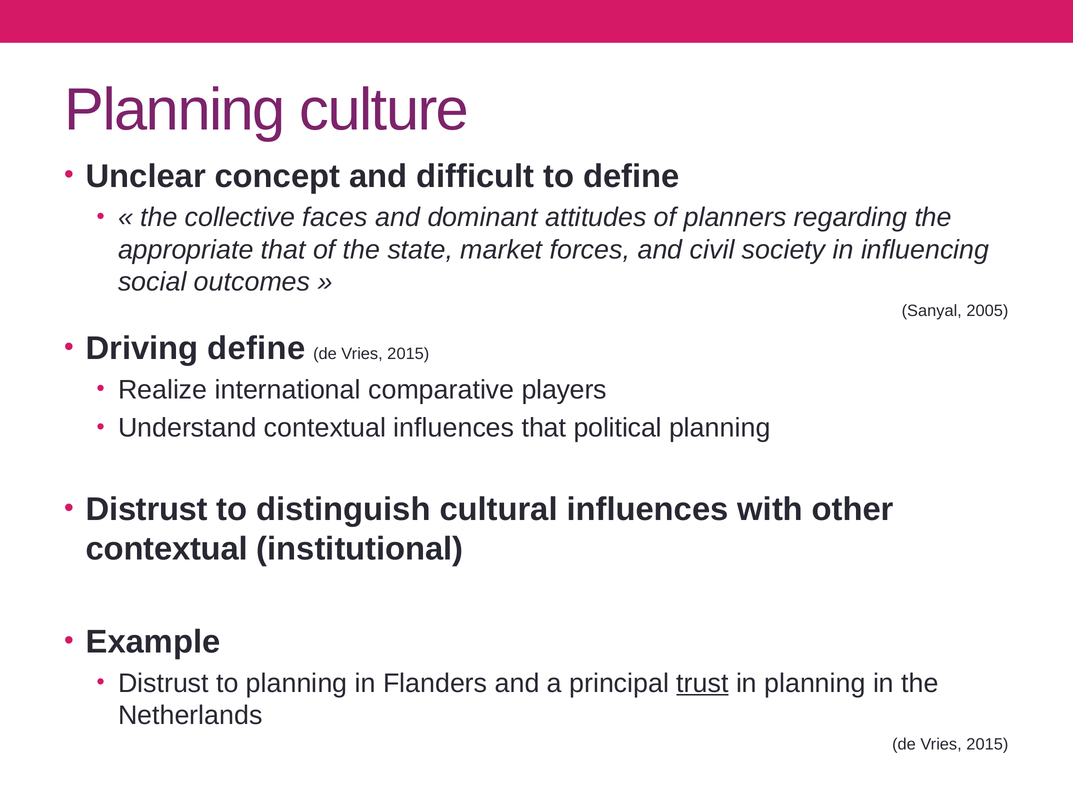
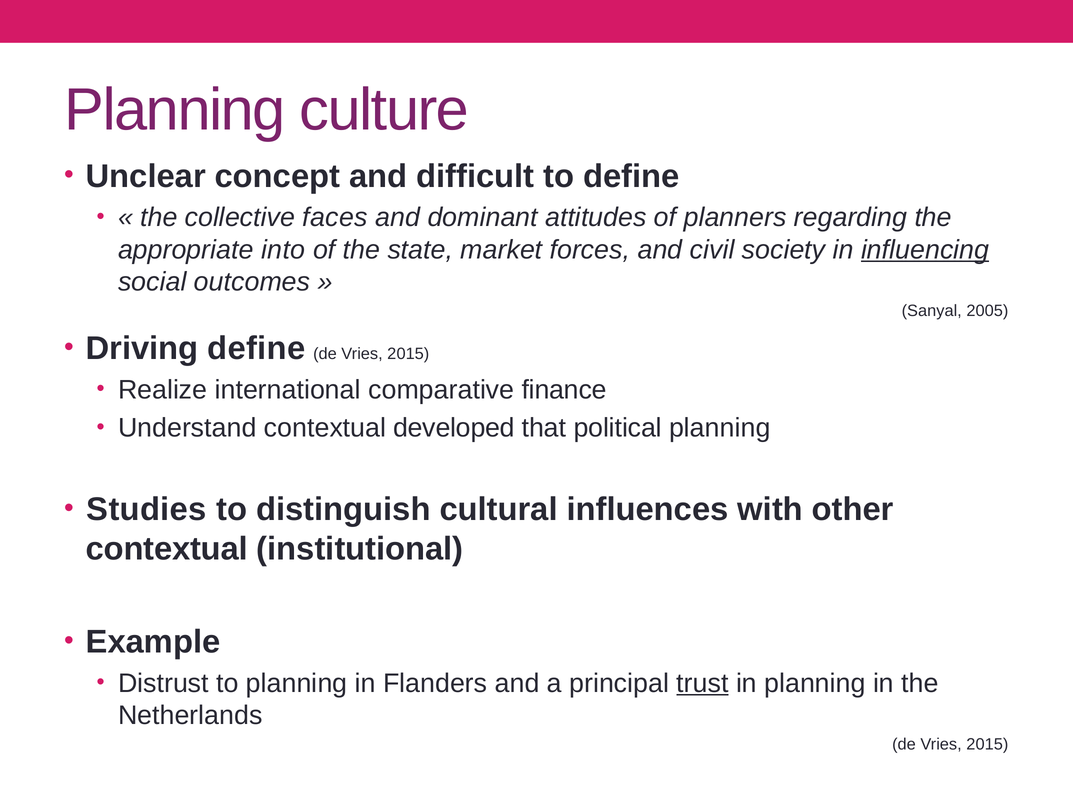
appropriate that: that -> into
influencing underline: none -> present
players: players -> finance
contextual influences: influences -> developed
Distrust at (147, 509): Distrust -> Studies
